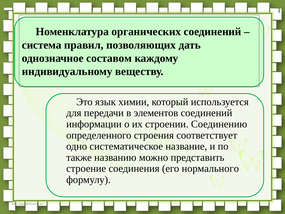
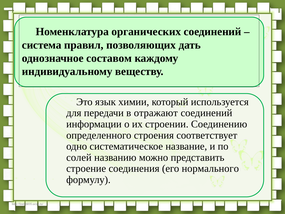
элементов: элементов -> отражают
также: также -> солей
